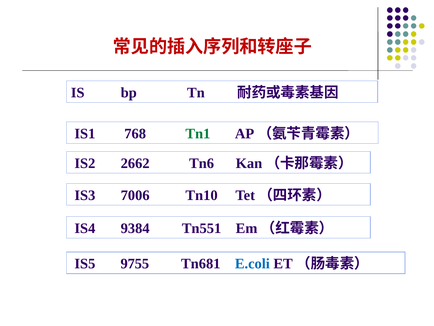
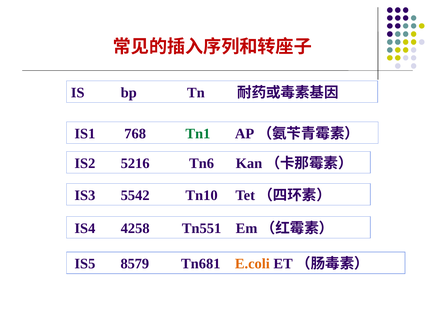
2662: 2662 -> 5216
7006: 7006 -> 5542
9384: 9384 -> 4258
9755: 9755 -> 8579
E.coli colour: blue -> orange
